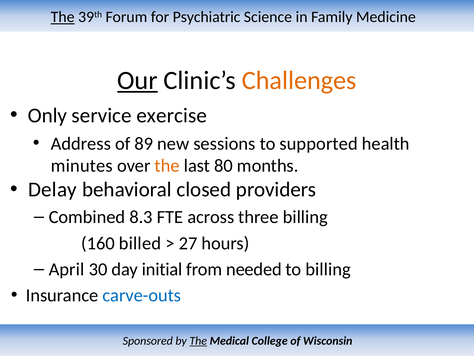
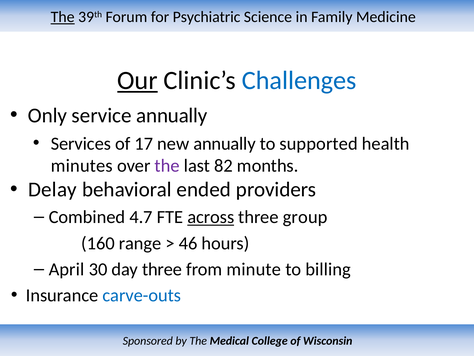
Challenges colour: orange -> blue
service exercise: exercise -> annually
Address: Address -> Services
89: 89 -> 17
new sessions: sessions -> annually
the at (167, 166) colour: orange -> purple
80: 80 -> 82
closed: closed -> ended
8.3: 8.3 -> 4.7
across underline: none -> present
three billing: billing -> group
billed: billed -> range
27: 27 -> 46
day initial: initial -> three
needed: needed -> minute
The at (198, 341) underline: present -> none
